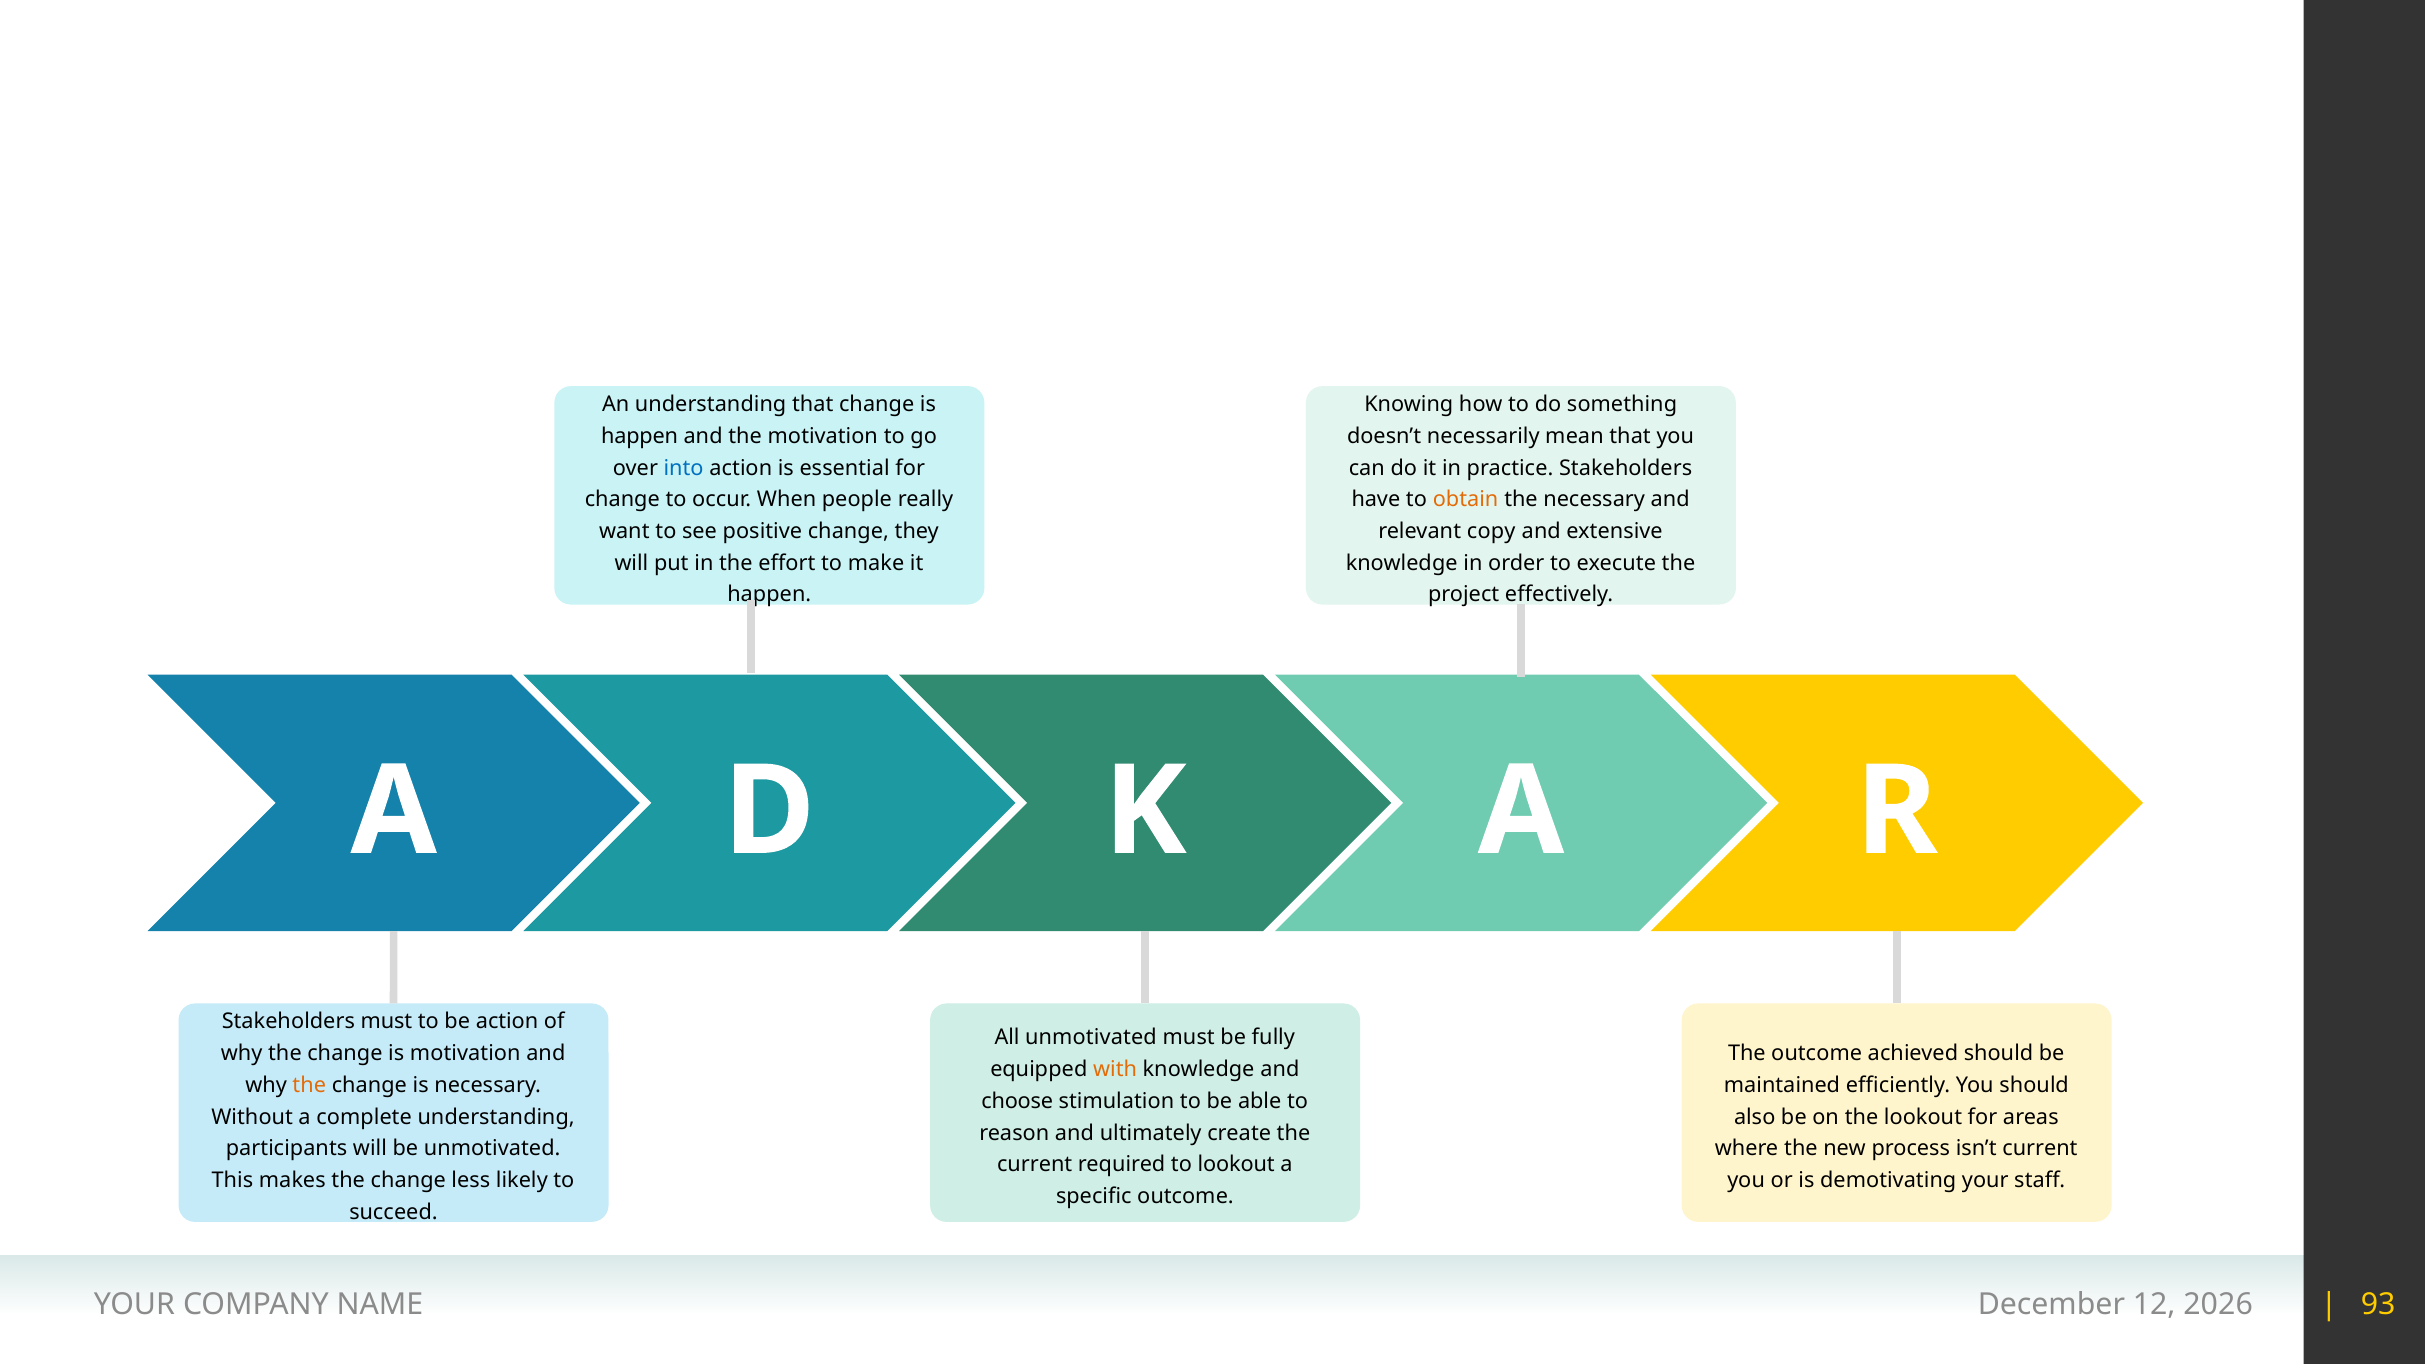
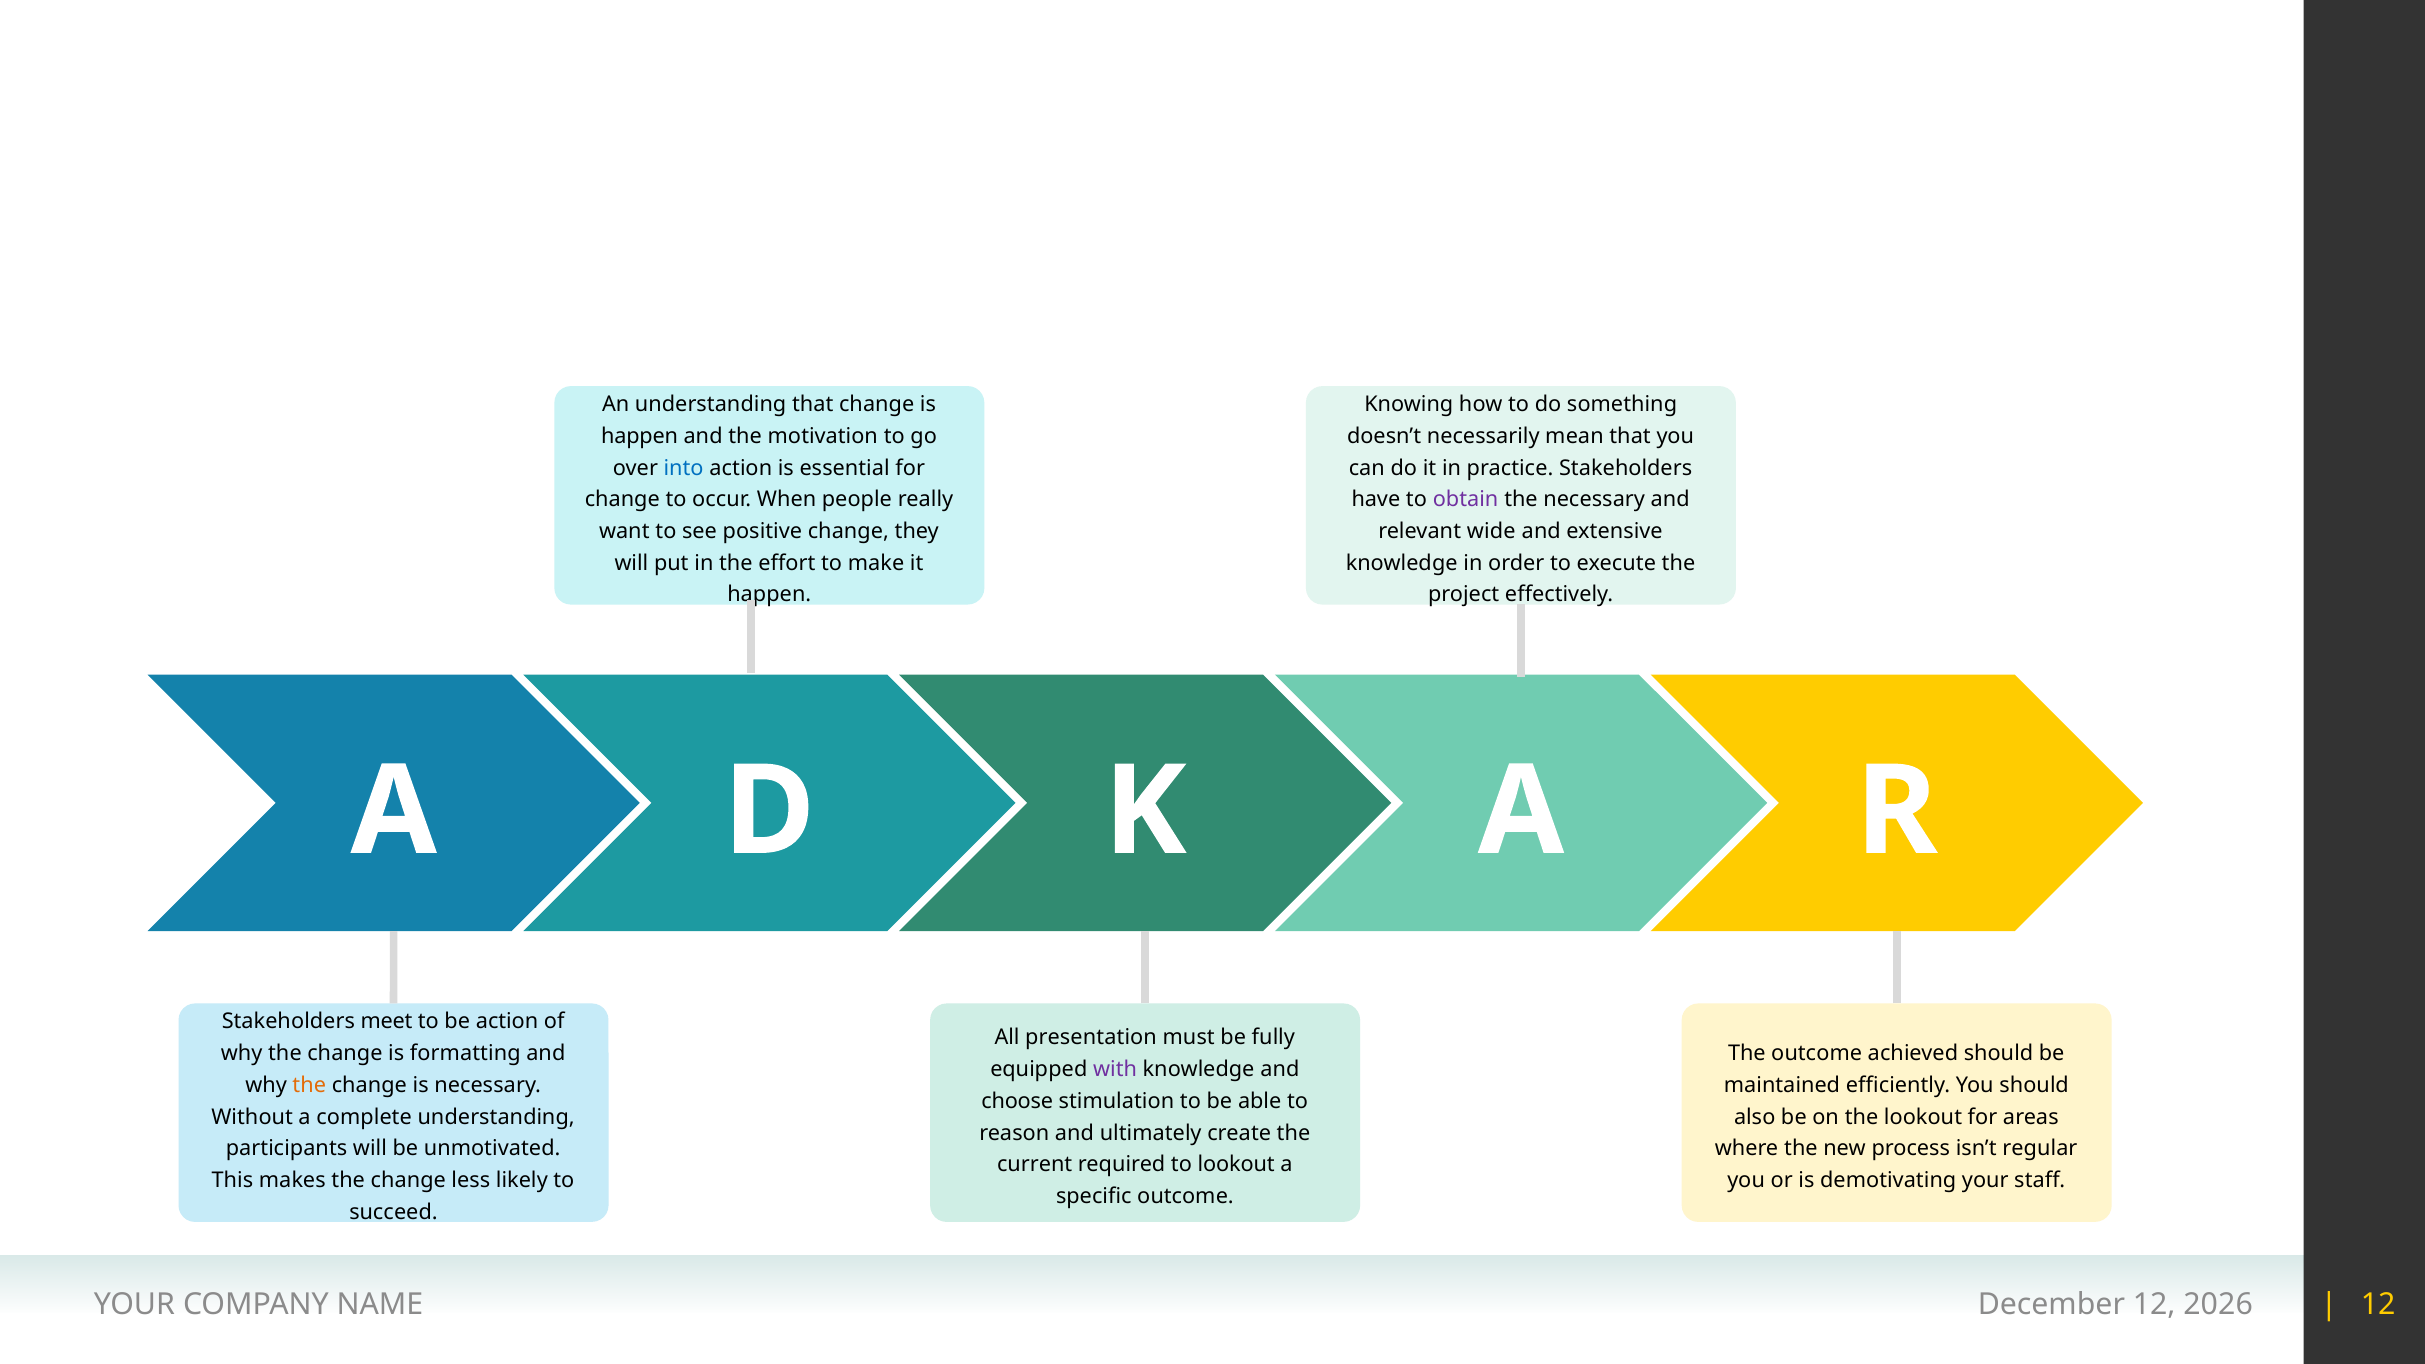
obtain colour: orange -> purple
copy: copy -> wide
Stakeholders must: must -> meet
All unmotivated: unmotivated -> presentation
is motivation: motivation -> formatting
with colour: orange -> purple
isn’t current: current -> regular
93 at (2378, 1304): 93 -> 12
